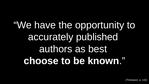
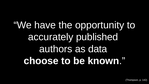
best: best -> data
